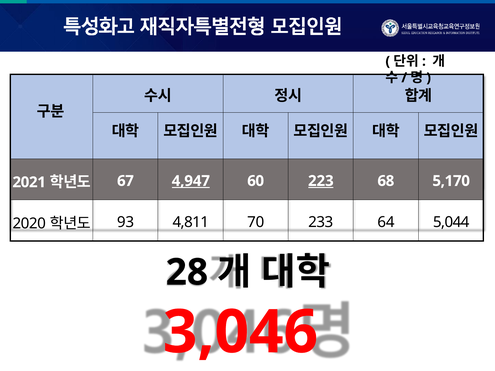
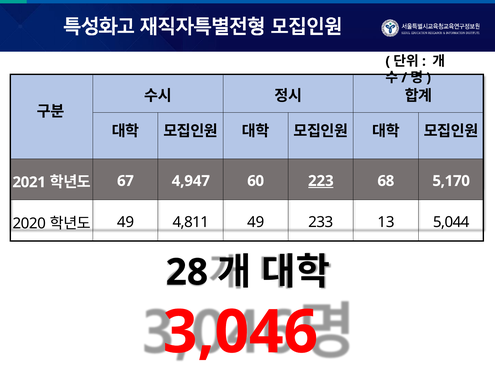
4,947 underline: present -> none
93 at (126, 222): 93 -> 49
4,811 70: 70 -> 49
64: 64 -> 13
